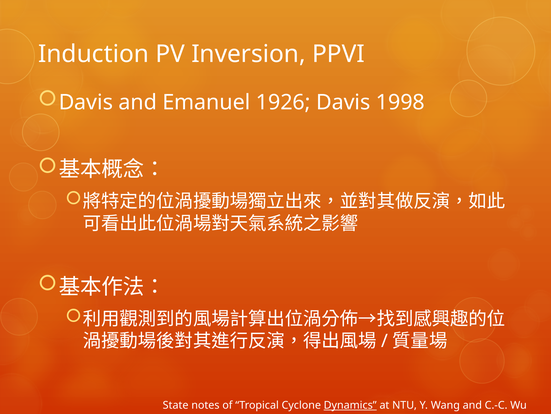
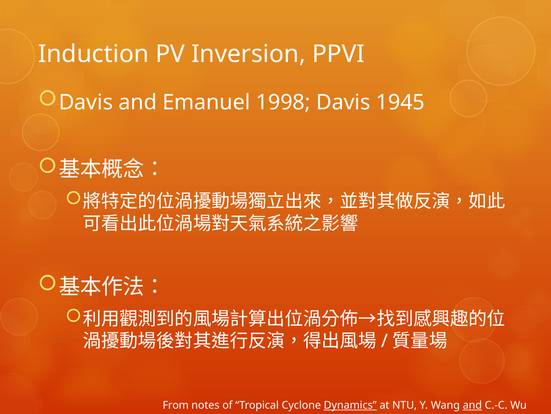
1926: 1926 -> 1998
1998: 1998 -> 1945
State: State -> From
and at (472, 405) underline: none -> present
